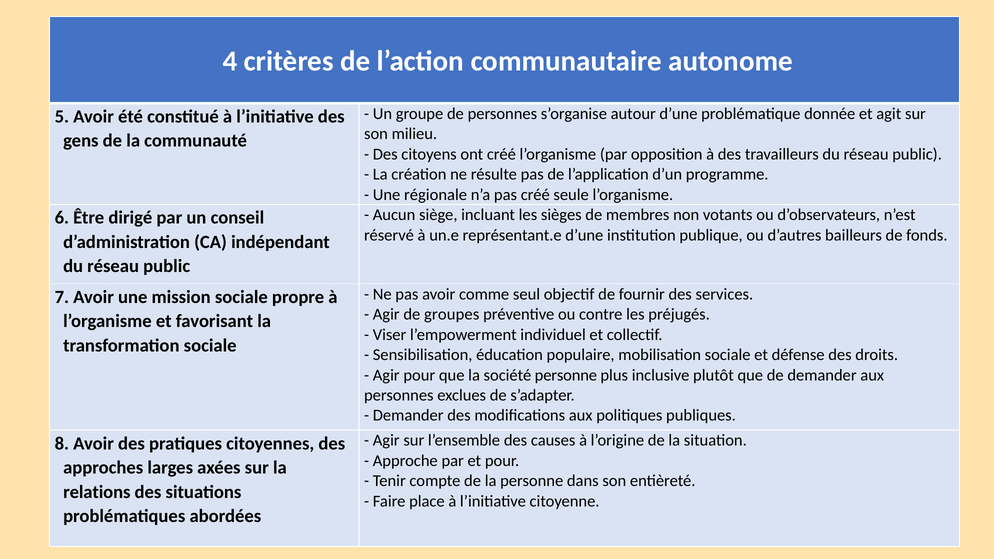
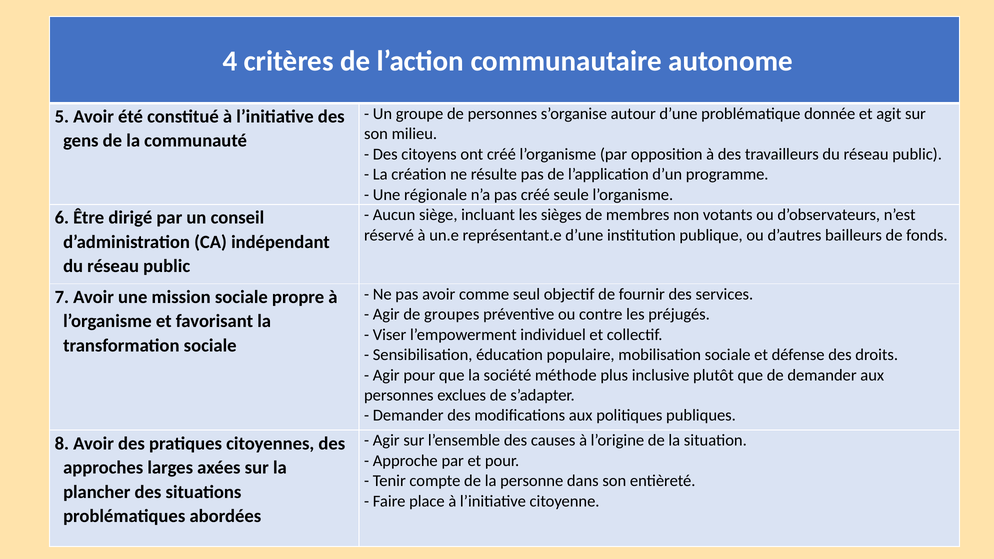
société personne: personne -> méthode
relations: relations -> plancher
